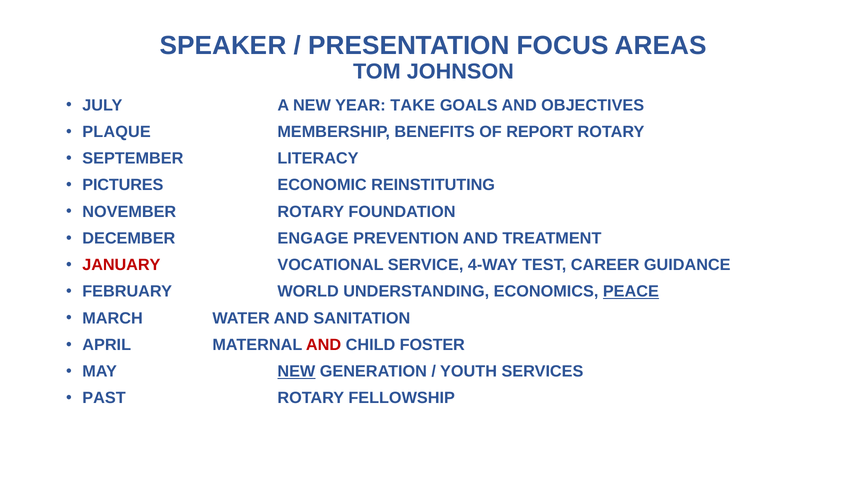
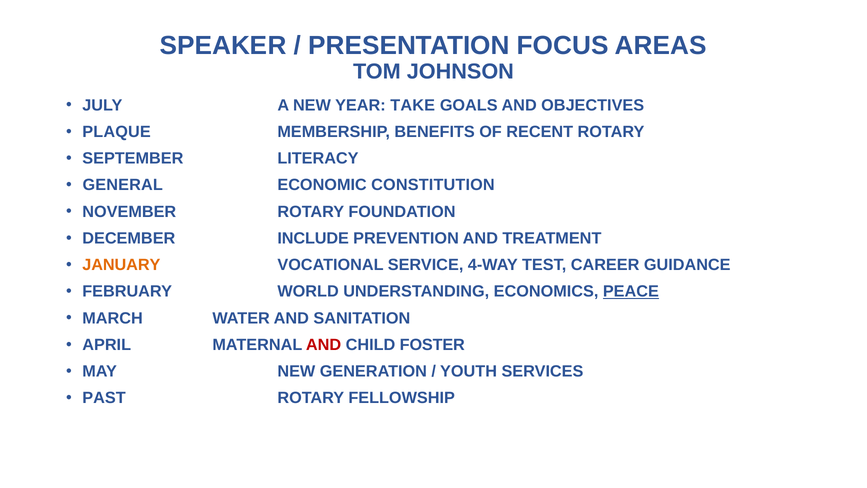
REPORT: REPORT -> RECENT
PICTURES: PICTURES -> GENERAL
REINSTITUTING: REINSTITUTING -> CONSTITUTION
ENGAGE: ENGAGE -> INCLUDE
JANUARY colour: red -> orange
NEW at (296, 371) underline: present -> none
